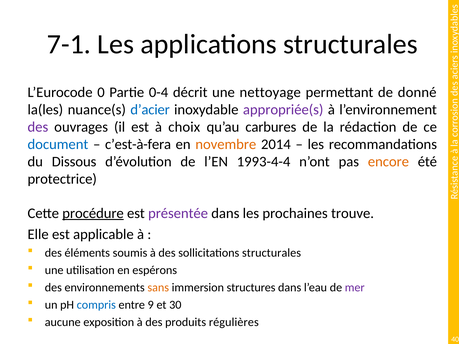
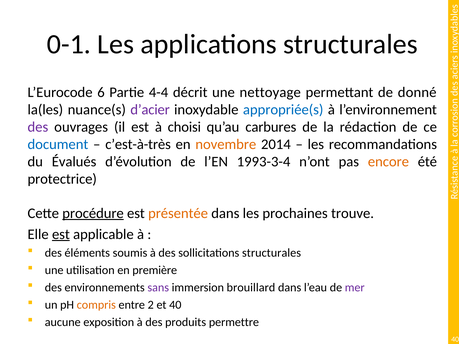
7-1: 7-1 -> 0-1
0: 0 -> 6
0-4: 0-4 -> 4-4
d’acier colour: blue -> purple
appropriée(s colour: purple -> blue
choix: choix -> choisi
c’est-à-fera: c’est-à-fera -> c’est-à-très
Dissous: Dissous -> Évalués
1993-4-4: 1993-4-4 -> 1993-3-4
présentée colour: purple -> orange
est at (61, 234) underline: none -> present
espérons: espérons -> première
sans colour: orange -> purple
structures: structures -> brouillard
compris colour: blue -> orange
9: 9 -> 2
et 30: 30 -> 40
régulières: régulières -> permettre
